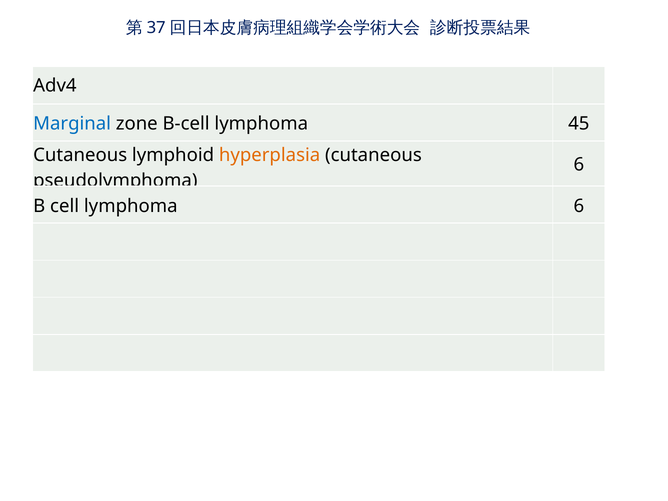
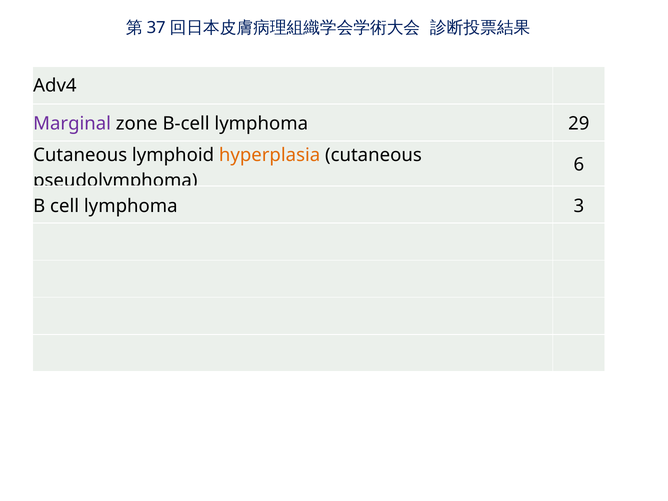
Marginal colour: blue -> purple
45: 45 -> 29
lymphoma 6: 6 -> 3
